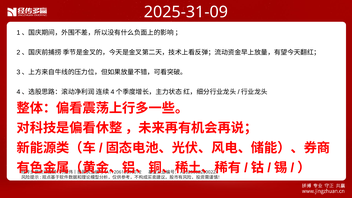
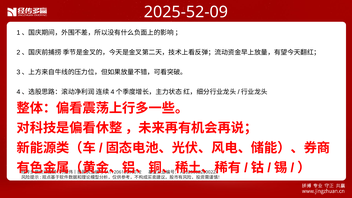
2025-31-09: 2025-31-09 -> 2025-52-09
